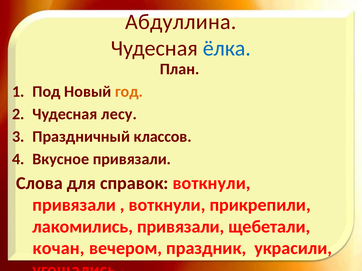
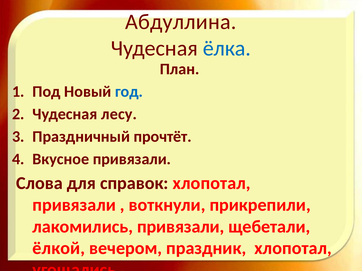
год colour: orange -> blue
классов: классов -> прочтёт
справок воткнули: воткнули -> хлопотал
кочан: кочан -> ёлкой
праздник украсили: украсили -> хлопотал
